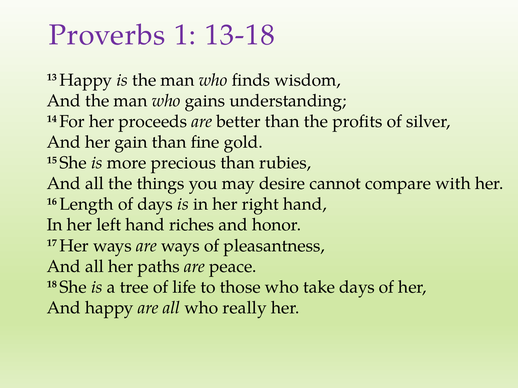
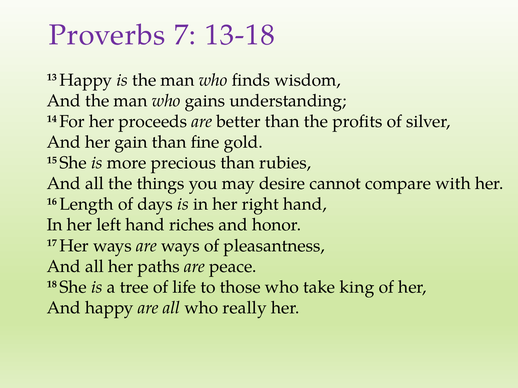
1: 1 -> 7
take days: days -> king
